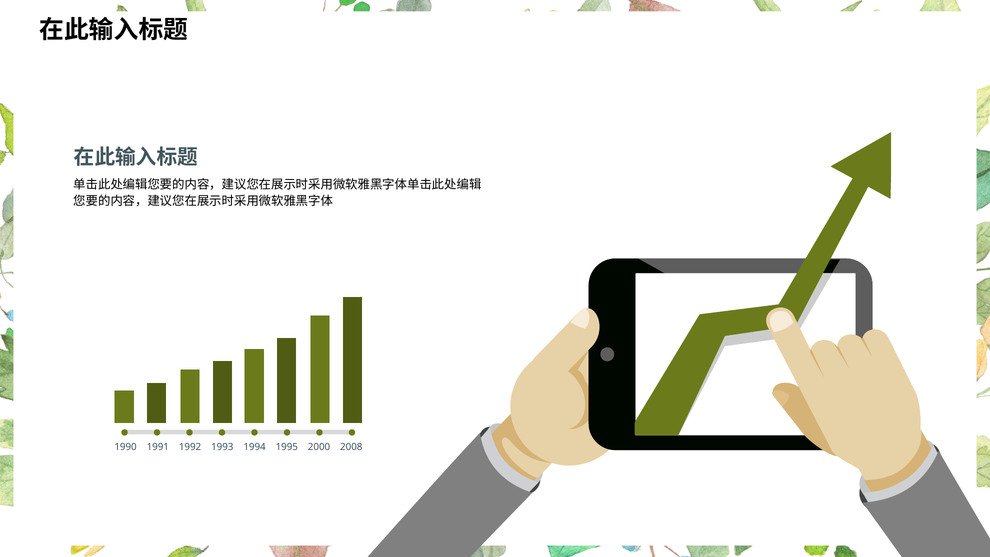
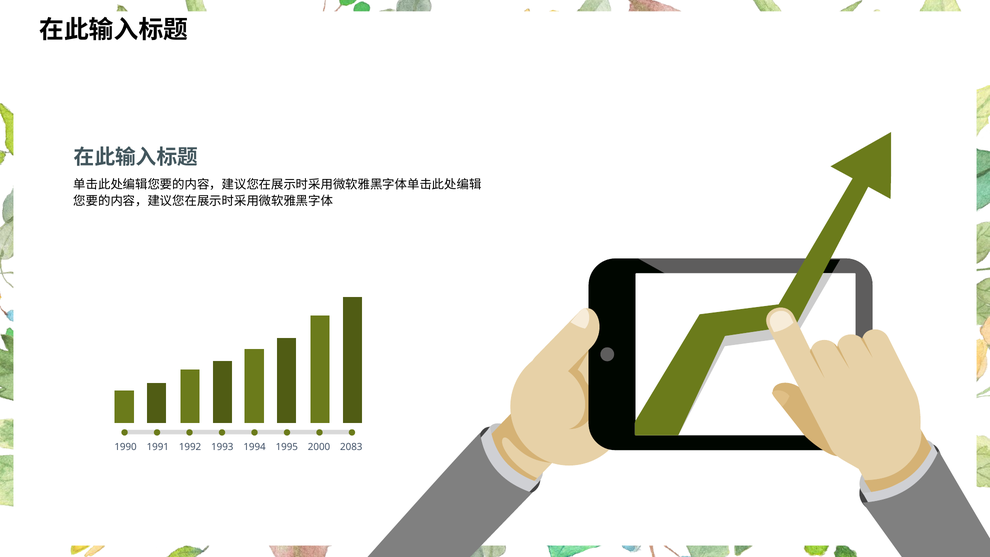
2008: 2008 -> 2083
